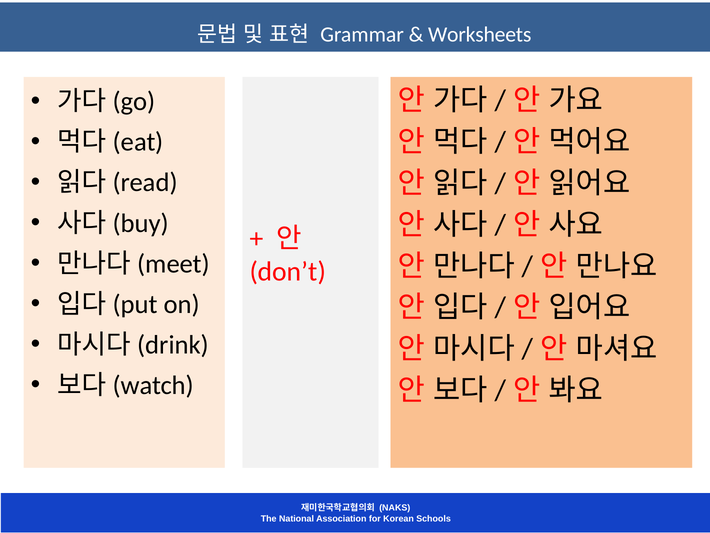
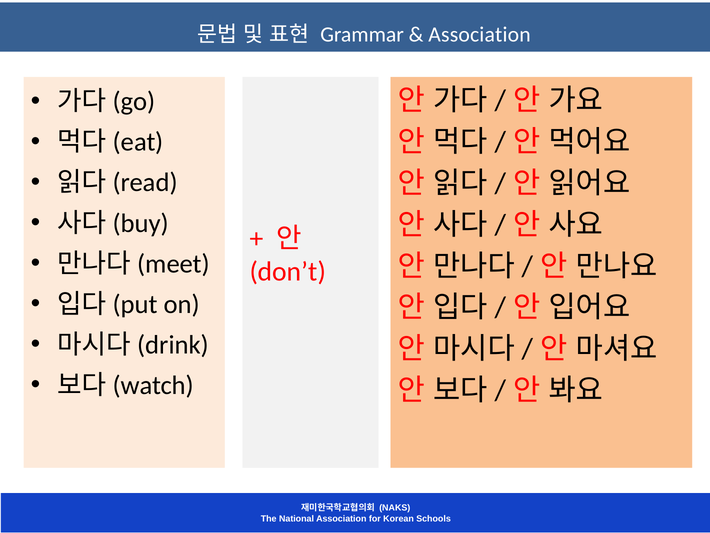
Worksheets at (480, 34): Worksheets -> Association
